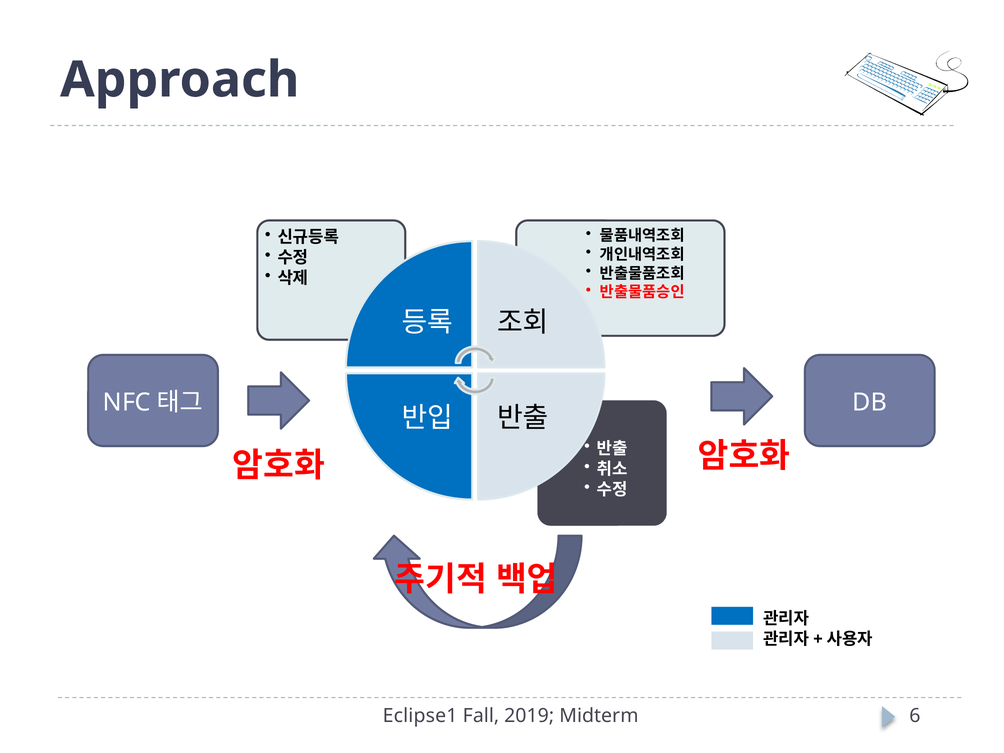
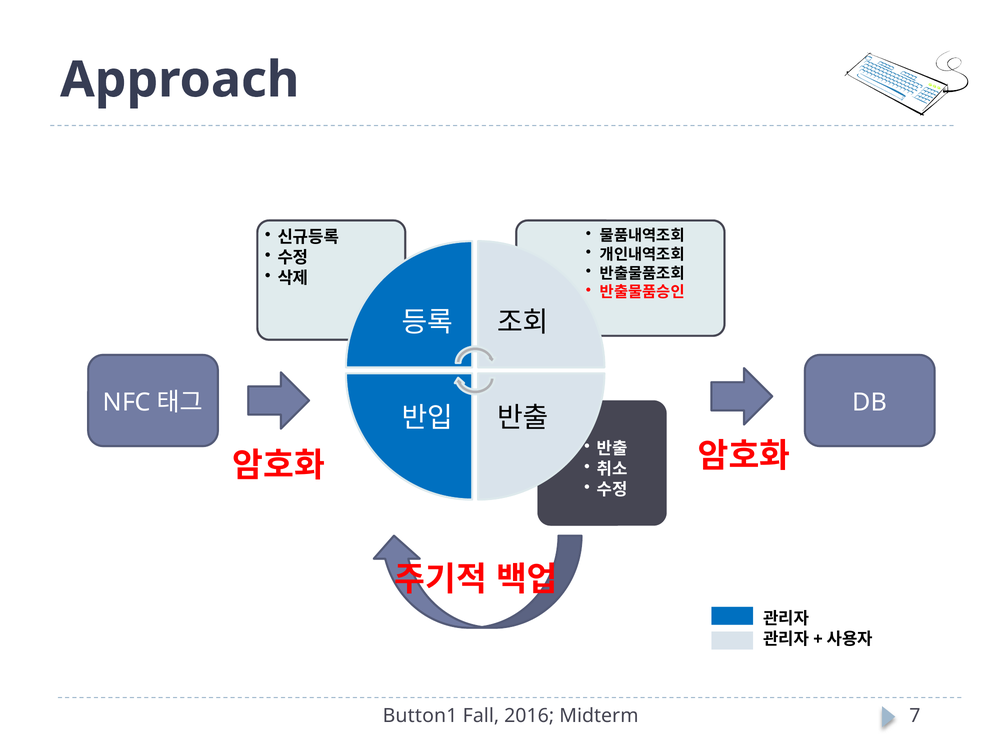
Eclipse1: Eclipse1 -> Button1
2019: 2019 -> 2016
6: 6 -> 7
